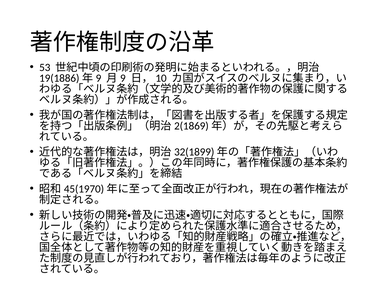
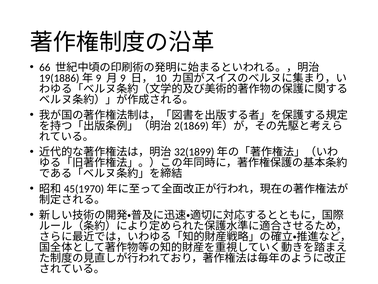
53: 53 -> 66
